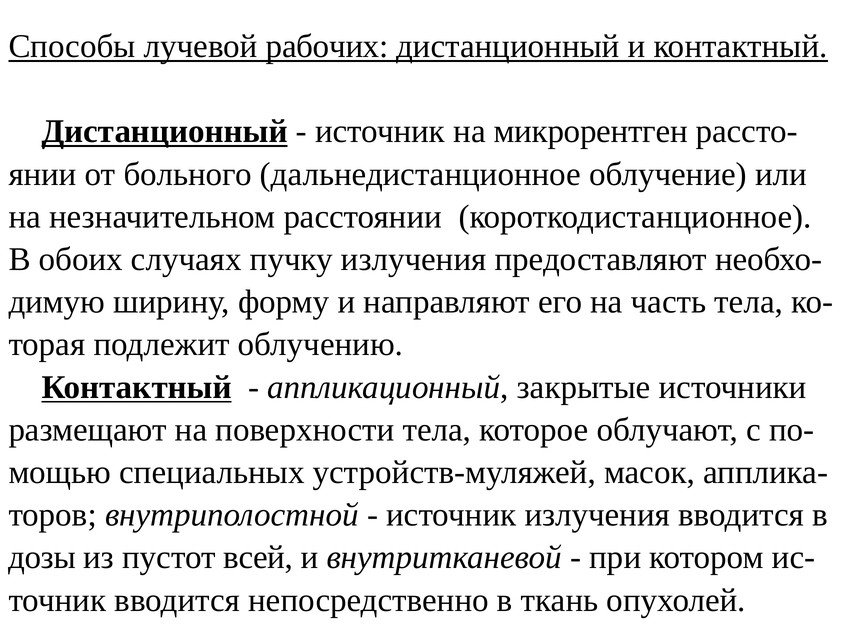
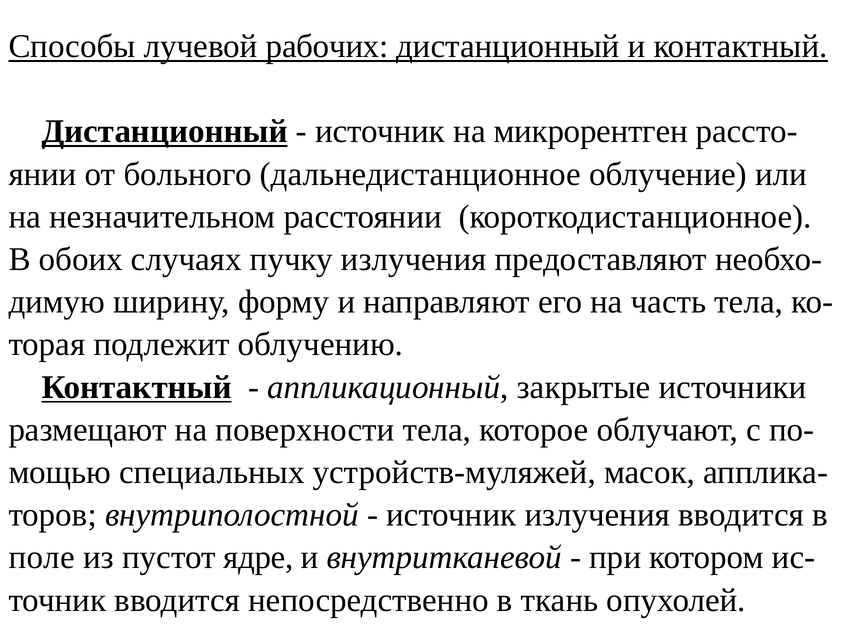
дозы: дозы -> поле
всей: всей -> ядре
